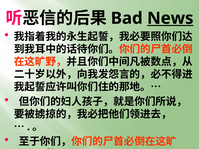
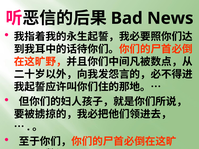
News underline: present -> none
